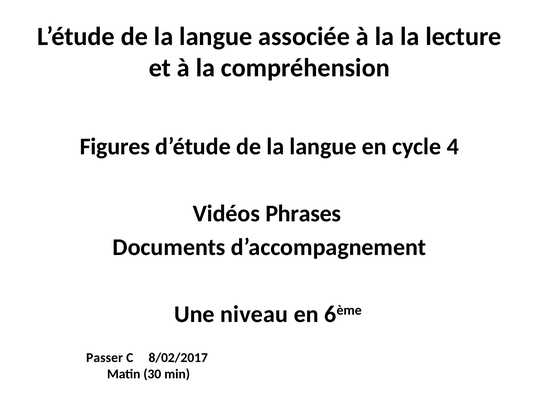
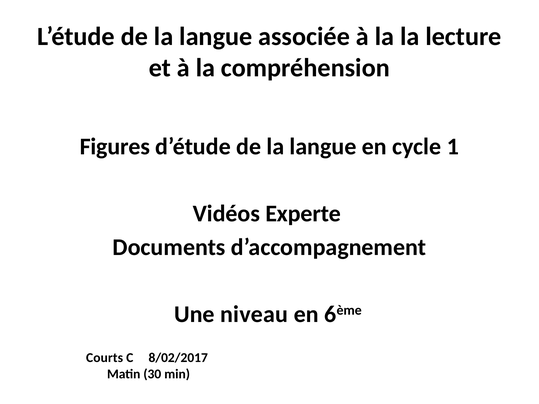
4: 4 -> 1
Phrases: Phrases -> Experte
Passer: Passer -> Courts
